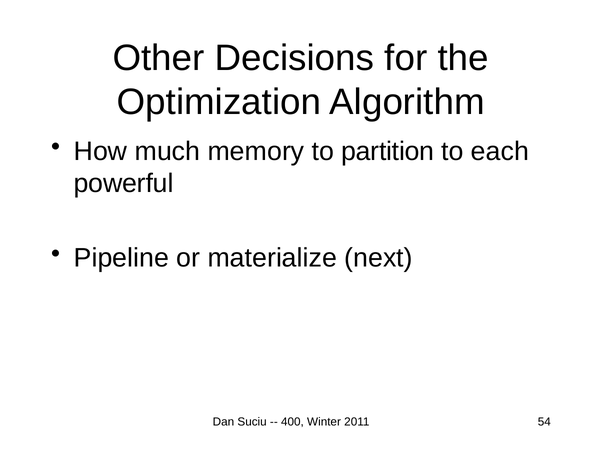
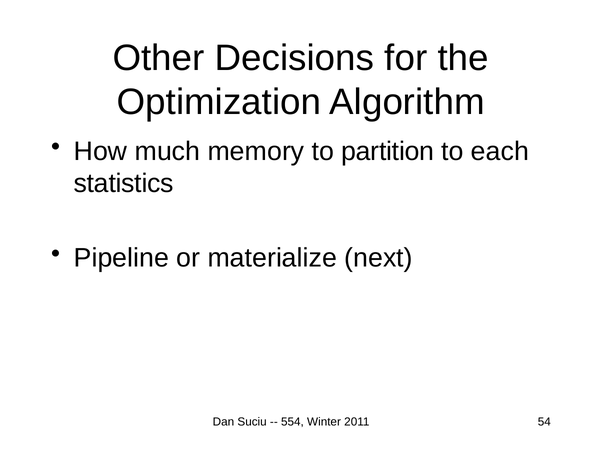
powerful: powerful -> statistics
400: 400 -> 554
